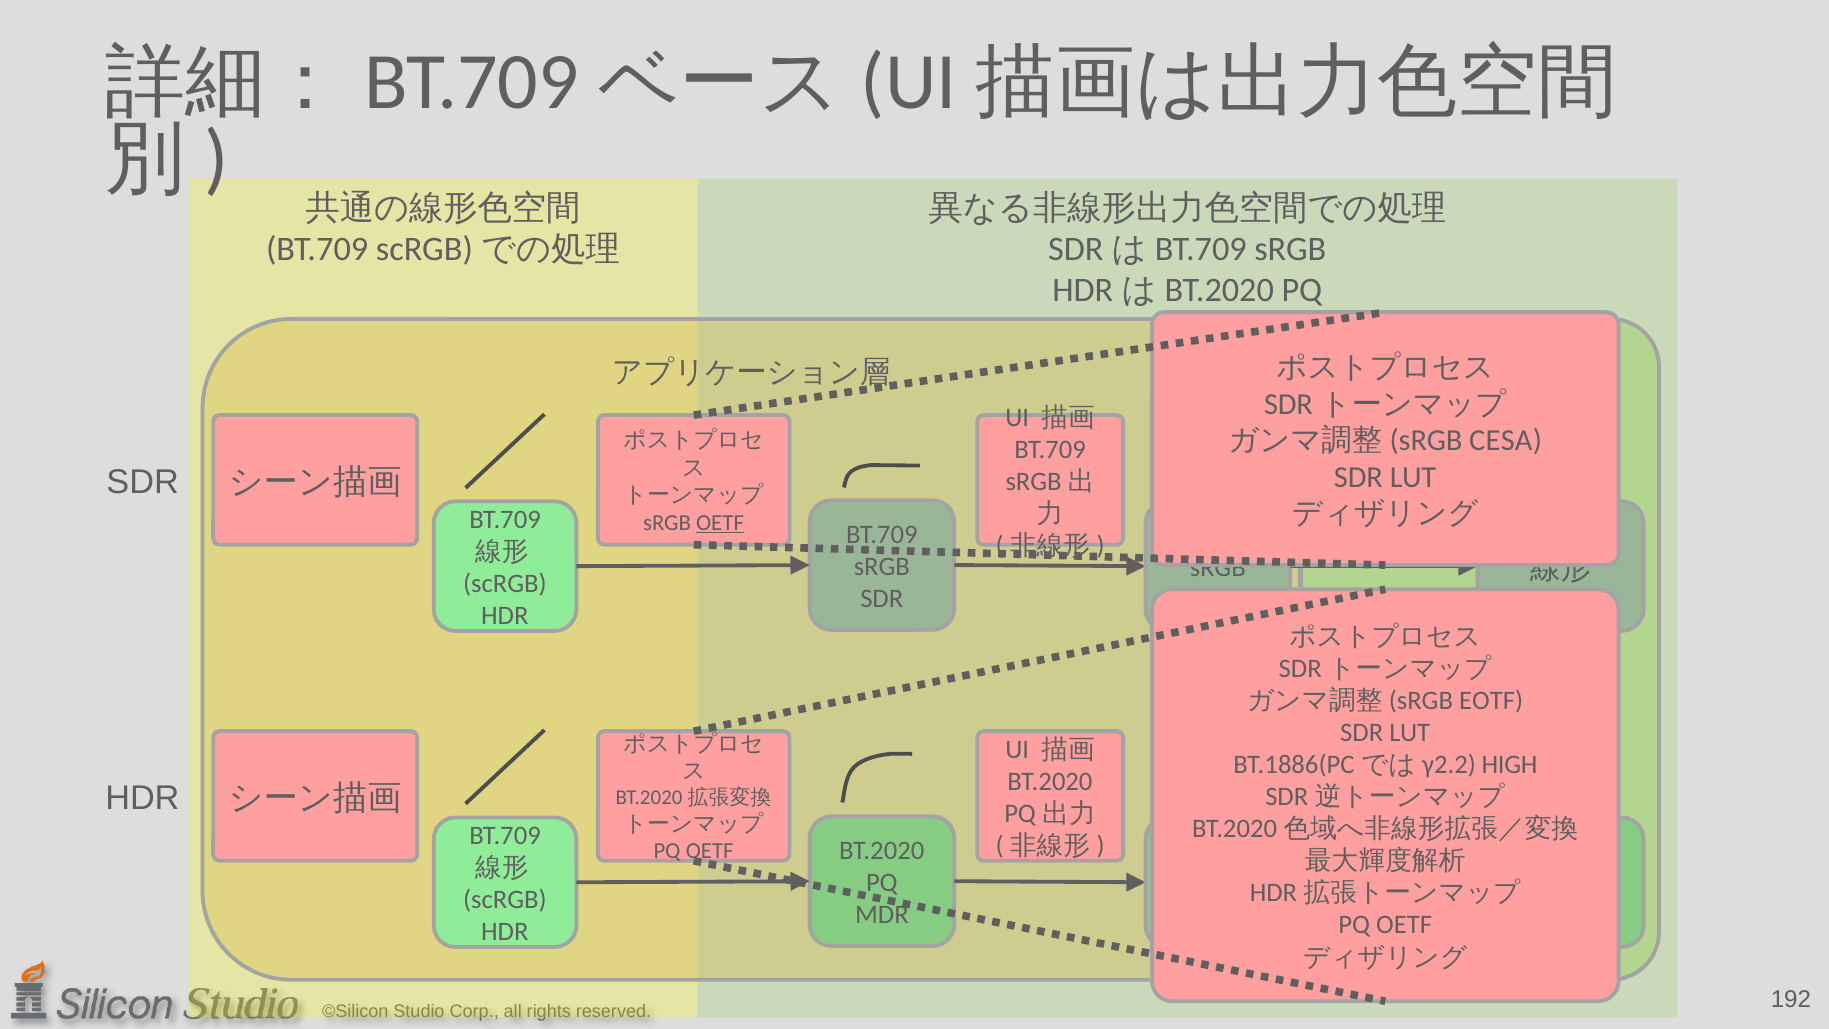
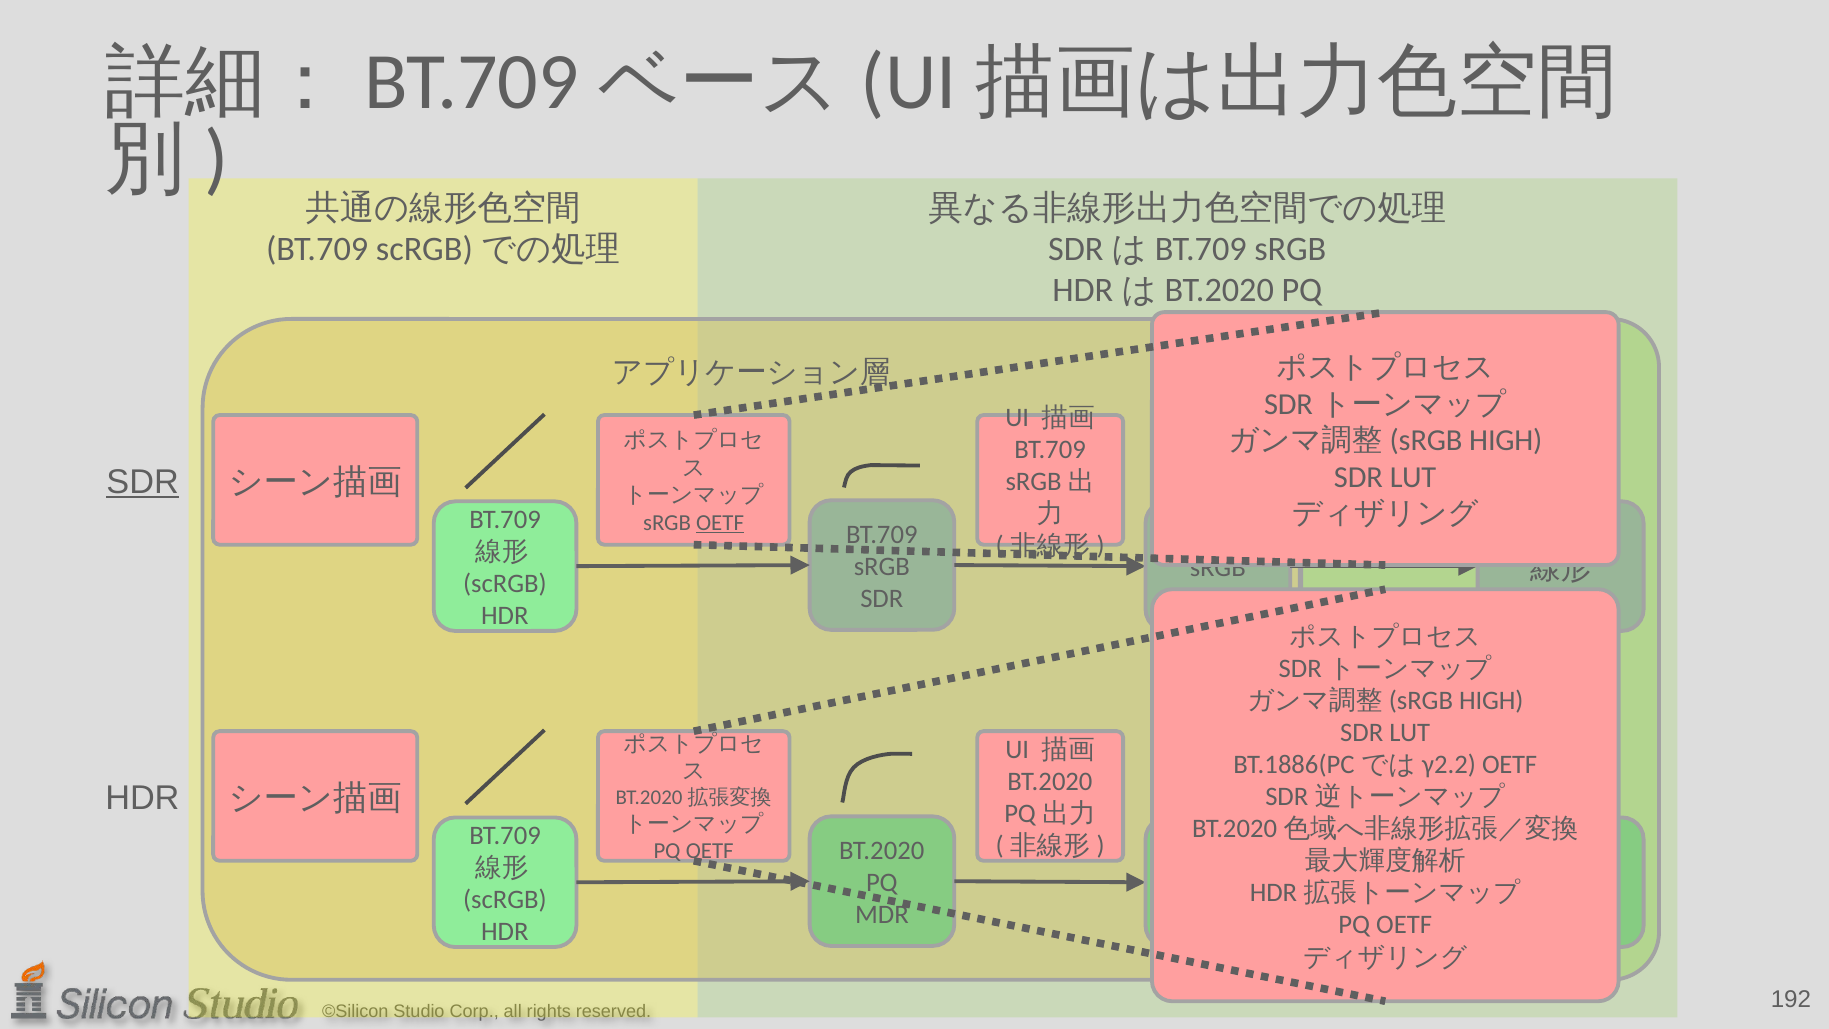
CESA at (1506, 441): CESA -> HIGH
SDR at (143, 482) underline: none -> present
EOTF at (1491, 701): EOTF -> HIGH
HIGH at (1510, 765): HIGH -> OETF
